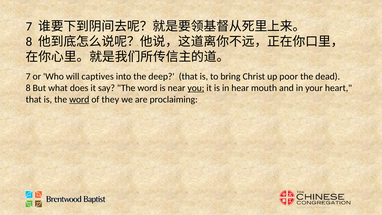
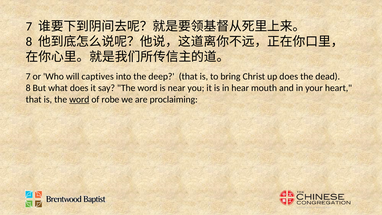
up poor: poor -> does
you underline: present -> none
they: they -> robe
